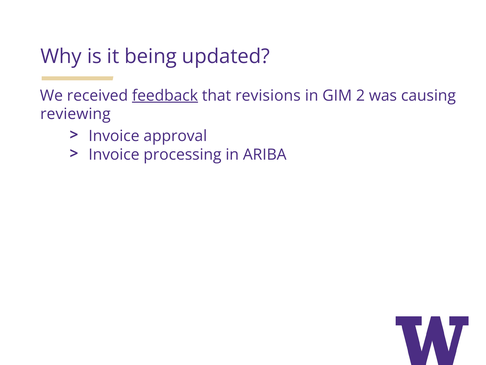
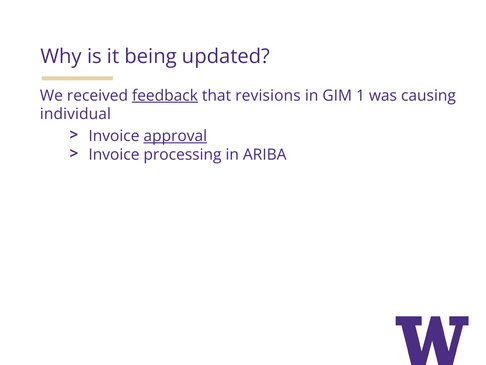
2: 2 -> 1
reviewing: reviewing -> individual
approval underline: none -> present
